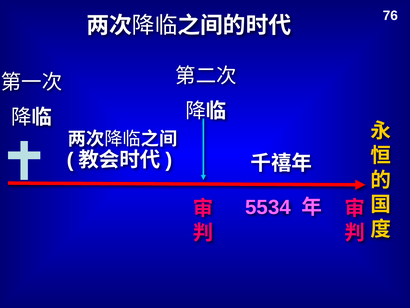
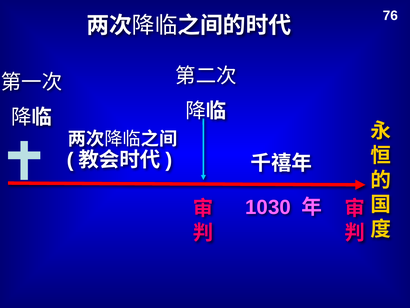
5534: 5534 -> 1030
